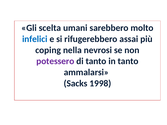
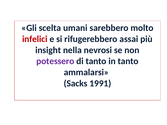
infelici colour: blue -> red
coping: coping -> insight
1998: 1998 -> 1991
